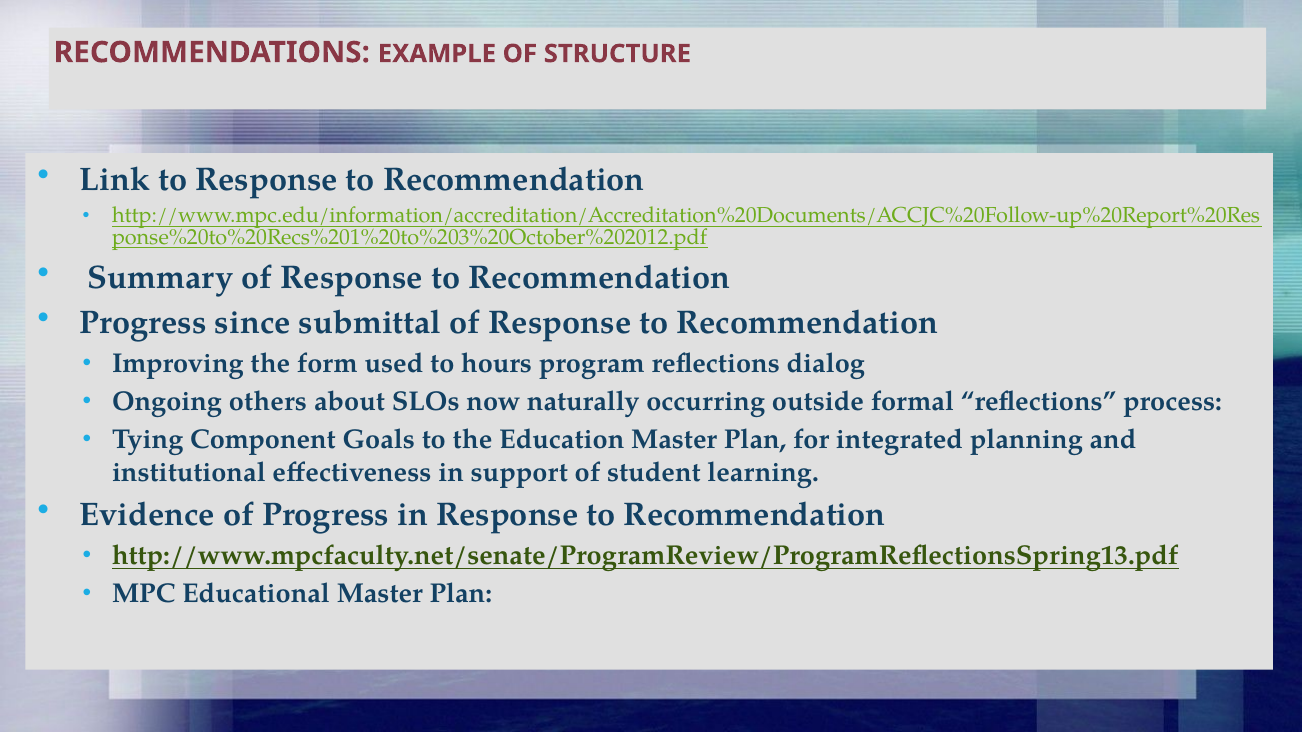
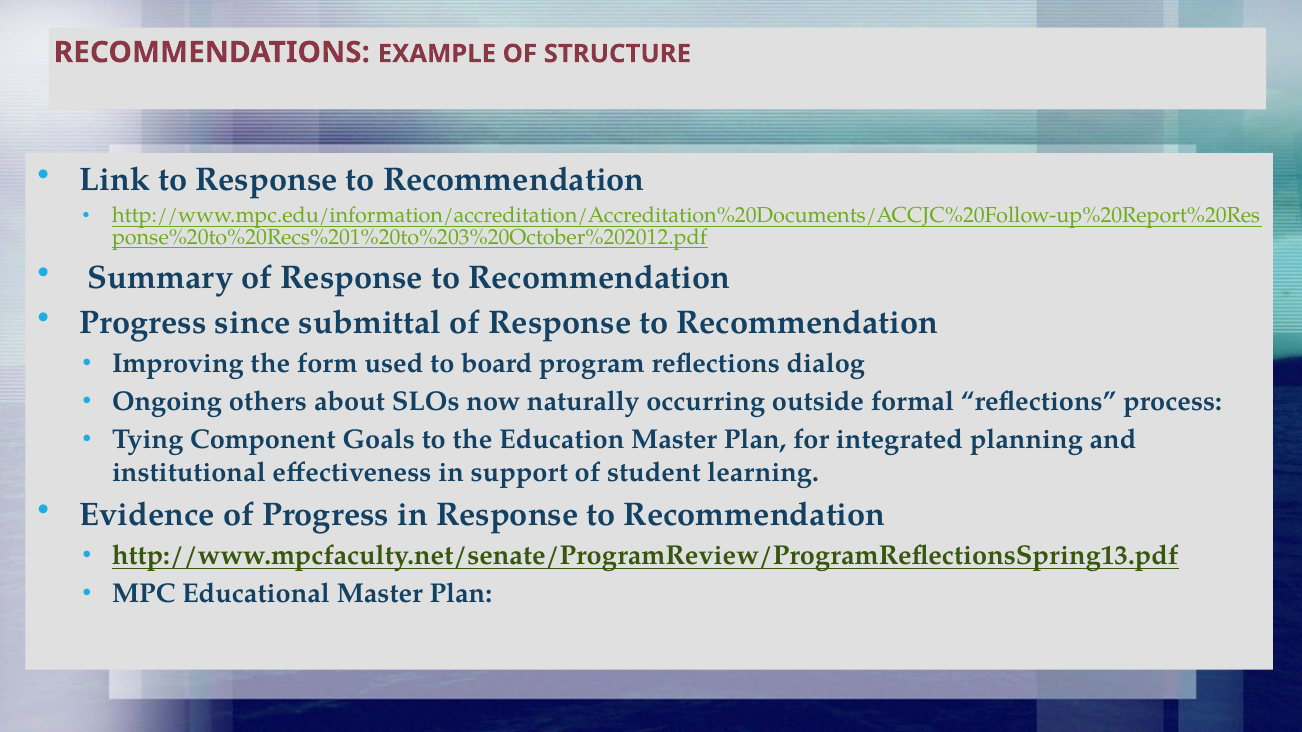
hours: hours -> board
